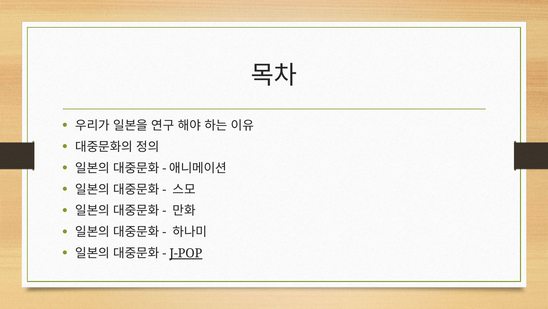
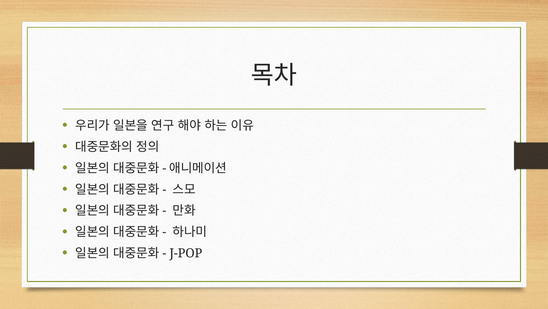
J-POP underline: present -> none
